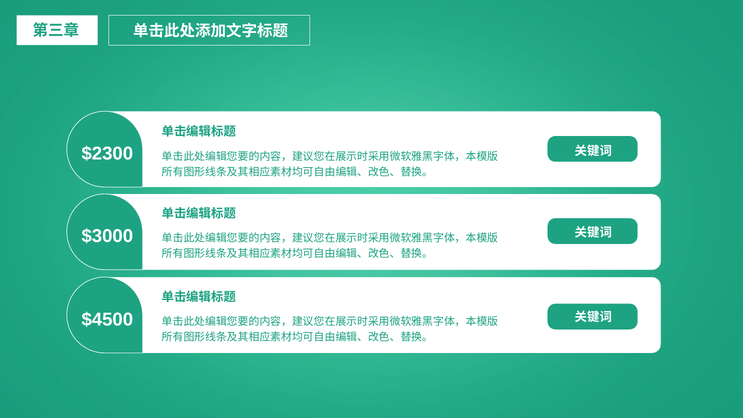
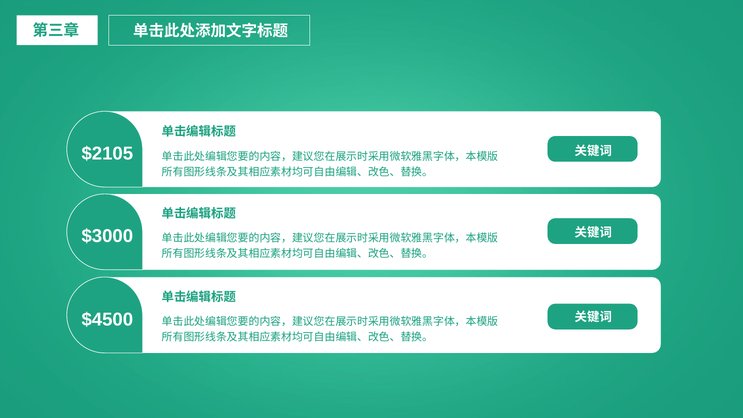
$2300: $2300 -> $2105
